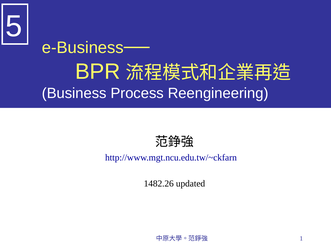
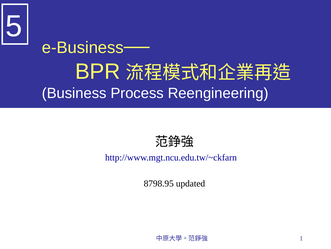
1482.26: 1482.26 -> 8798.95
